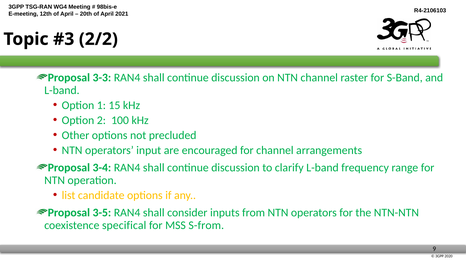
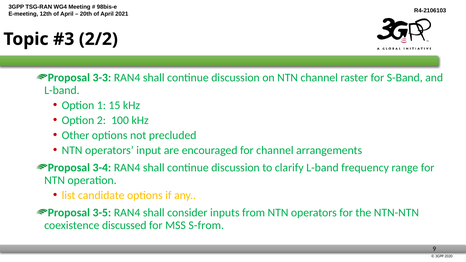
specifical: specifical -> discussed
